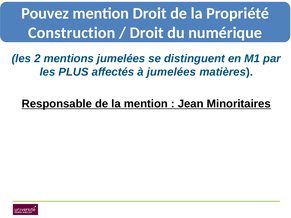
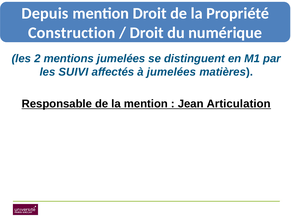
Pouvez: Pouvez -> Depuis
PLUS: PLUS -> SUIVI
Minoritaires: Minoritaires -> Articulation
